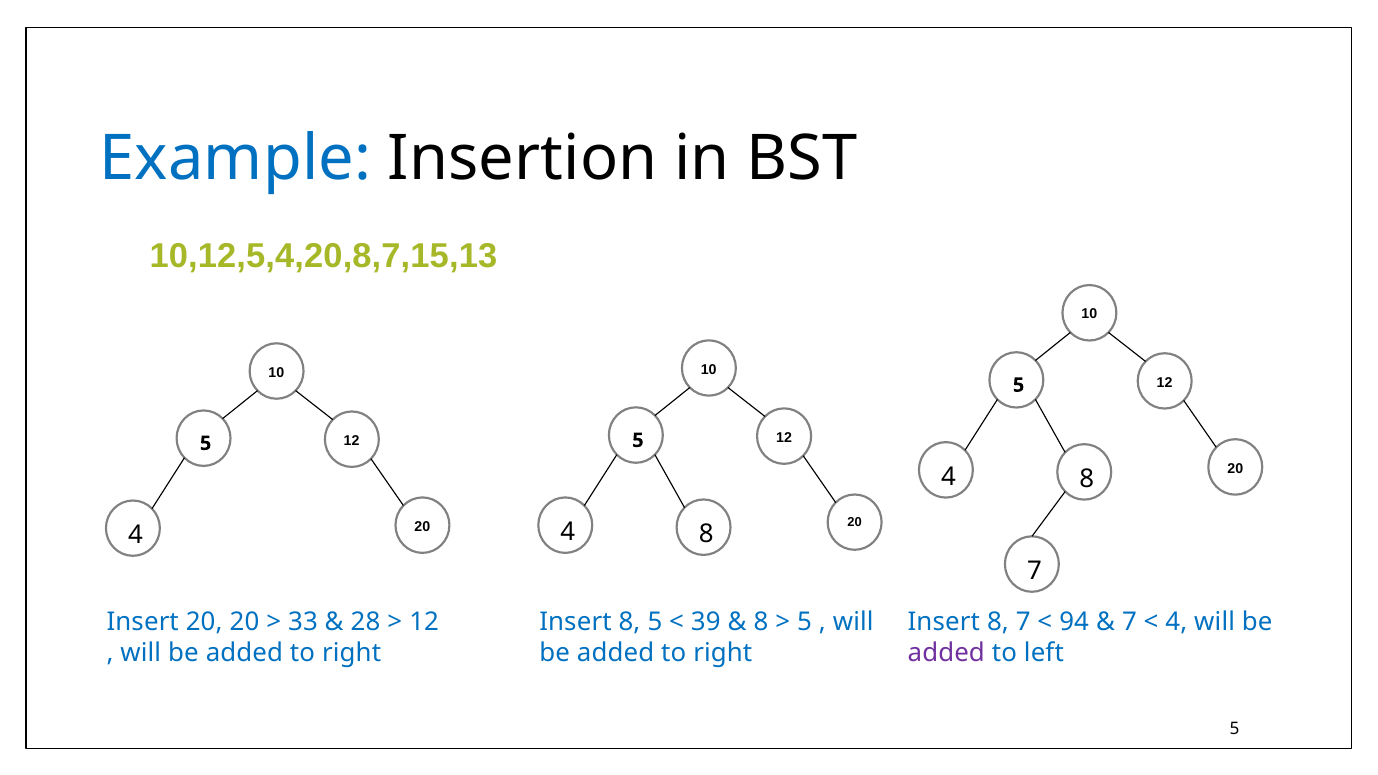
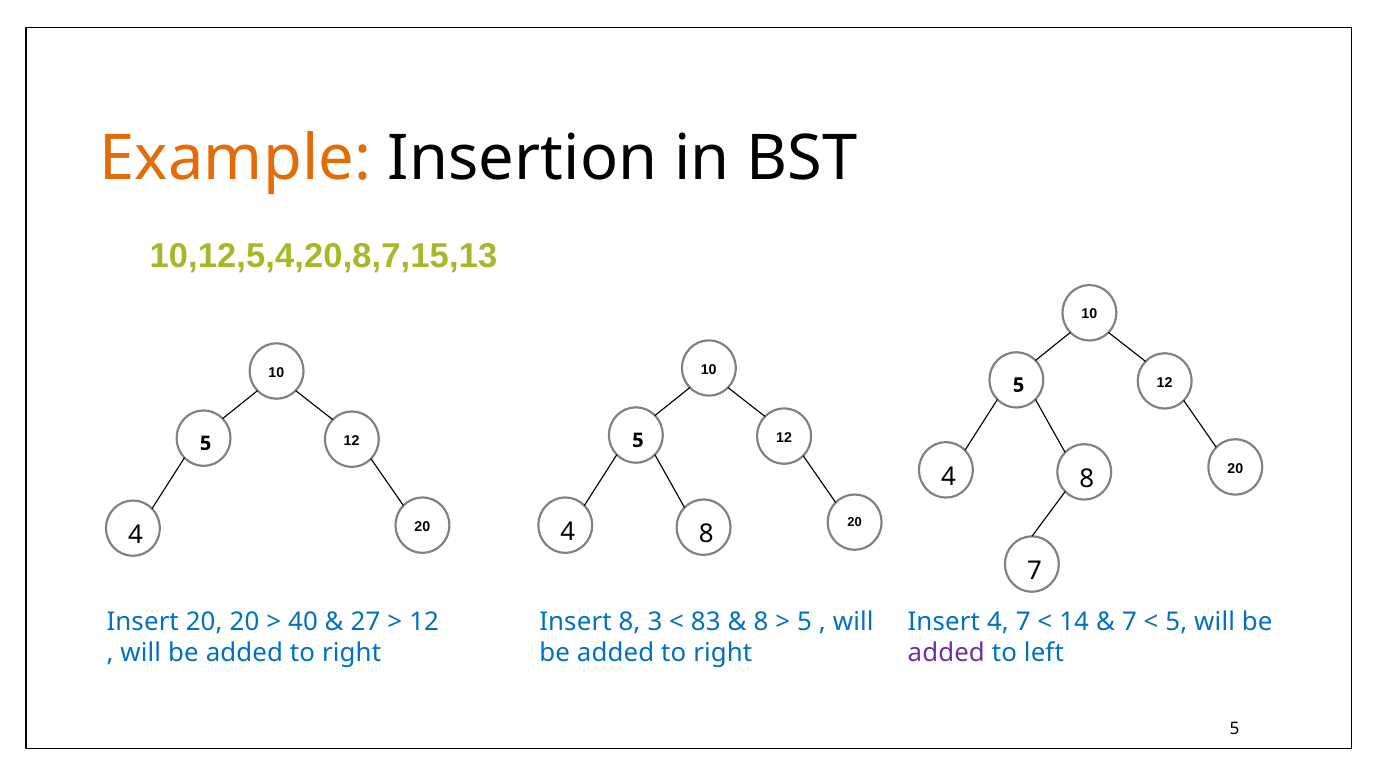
Example colour: blue -> orange
33: 33 -> 40
28: 28 -> 27
8 5: 5 -> 3
39: 39 -> 83
8 at (998, 623): 8 -> 4
94: 94 -> 14
4 at (1176, 623): 4 -> 5
